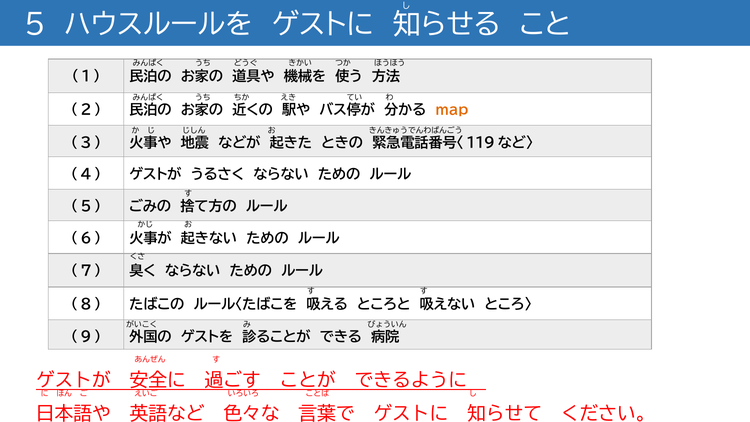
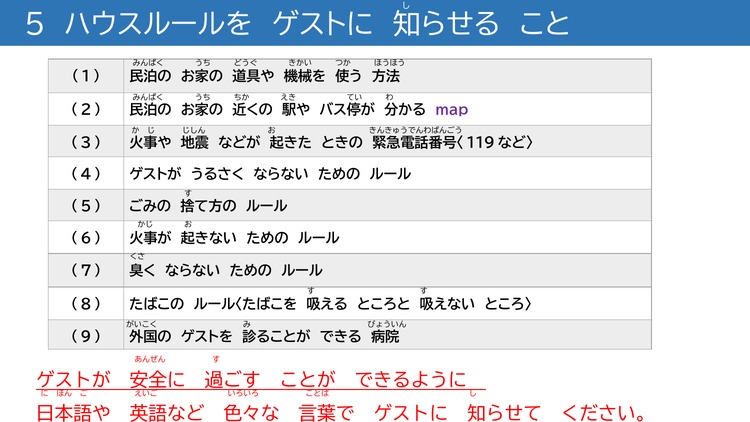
ｍａｐ colour: orange -> purple
